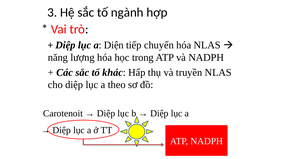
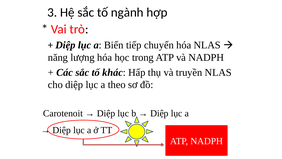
Diện: Diện -> Biến
